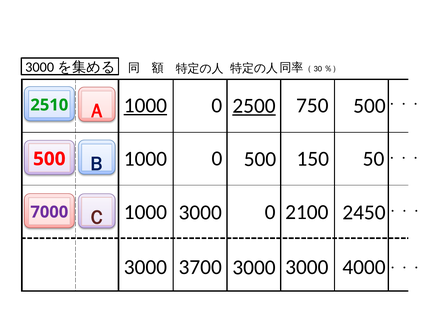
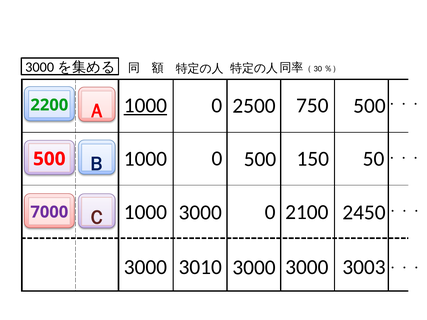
2500 underline: present -> none
2510: 2510 -> 2200
3700: 3700 -> 3010
4000: 4000 -> 3003
